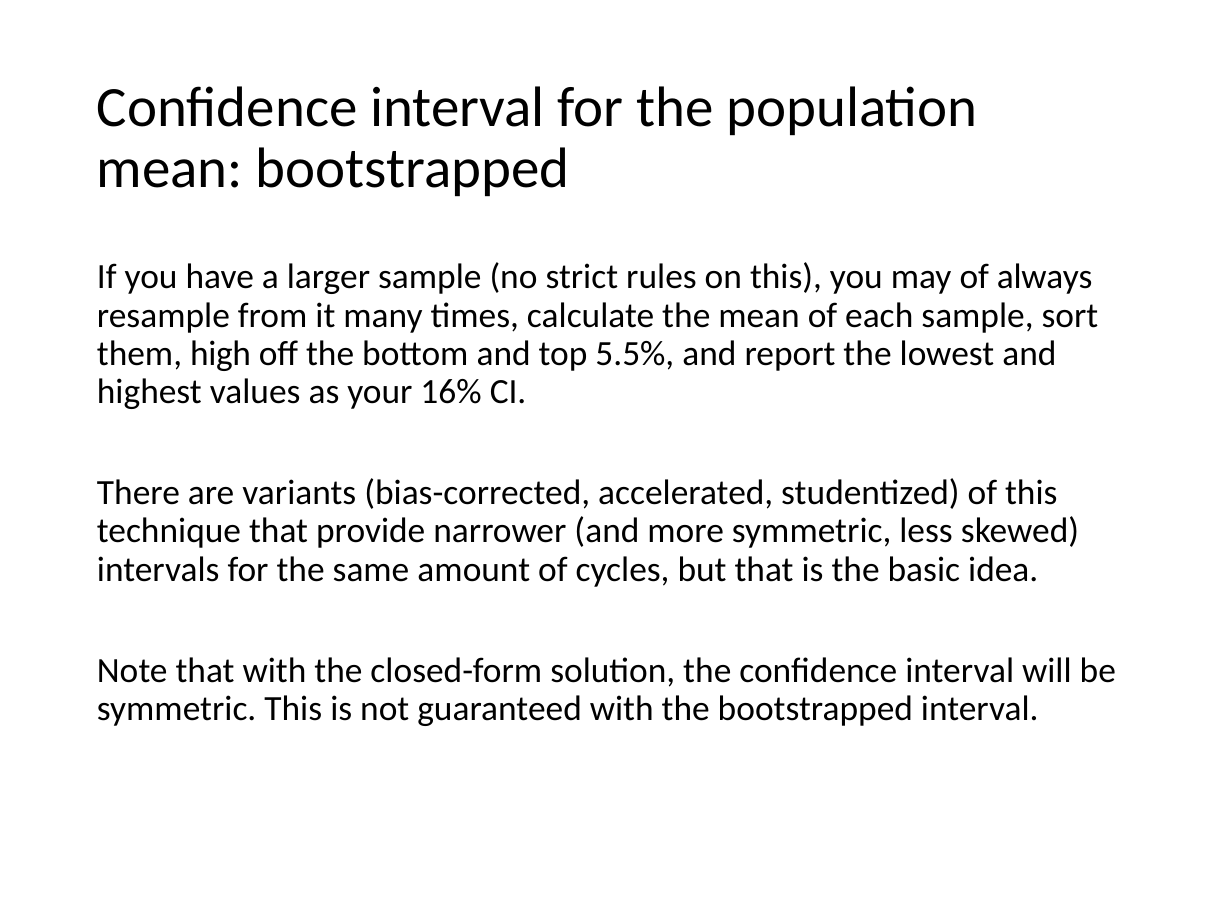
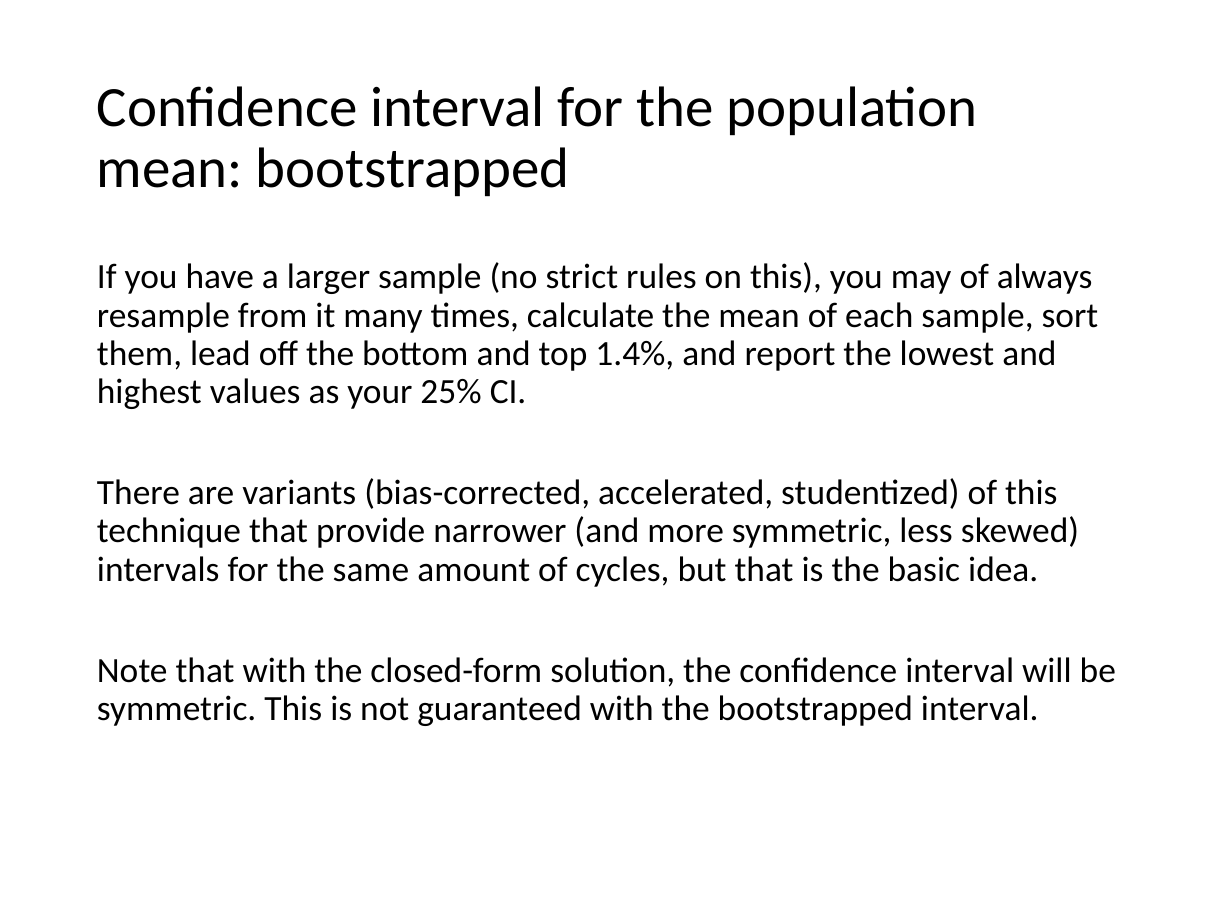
high: high -> lead
5.5%: 5.5% -> 1.4%
16%: 16% -> 25%
